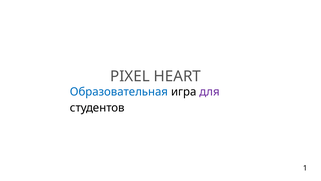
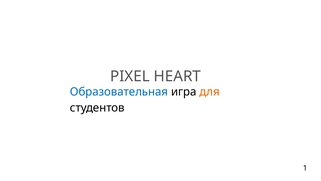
для colour: purple -> orange
